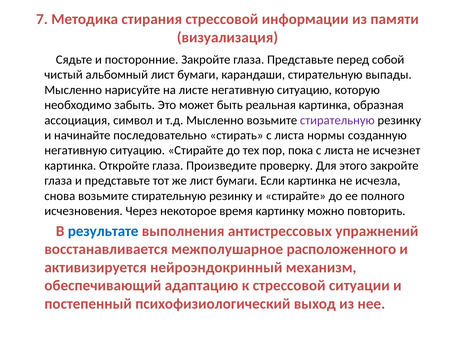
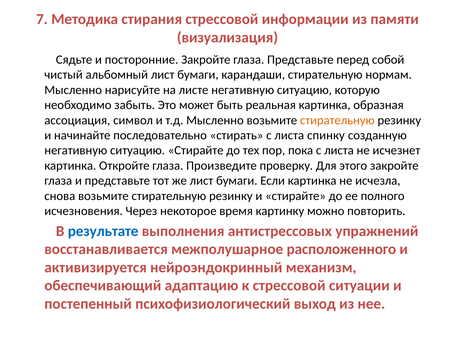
выпады: выпады -> нормам
стирательную at (337, 120) colour: purple -> orange
нормы: нормы -> спинку
